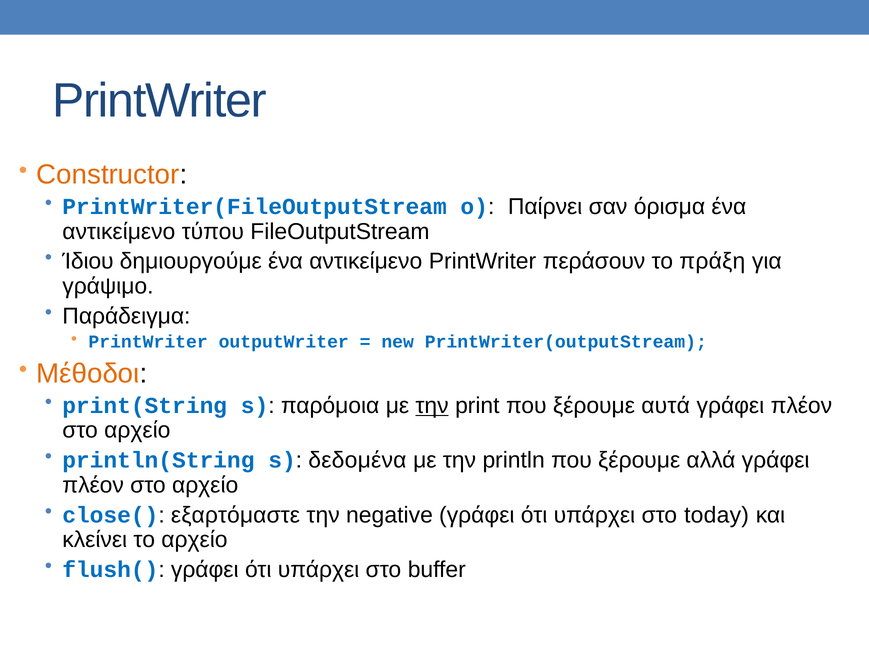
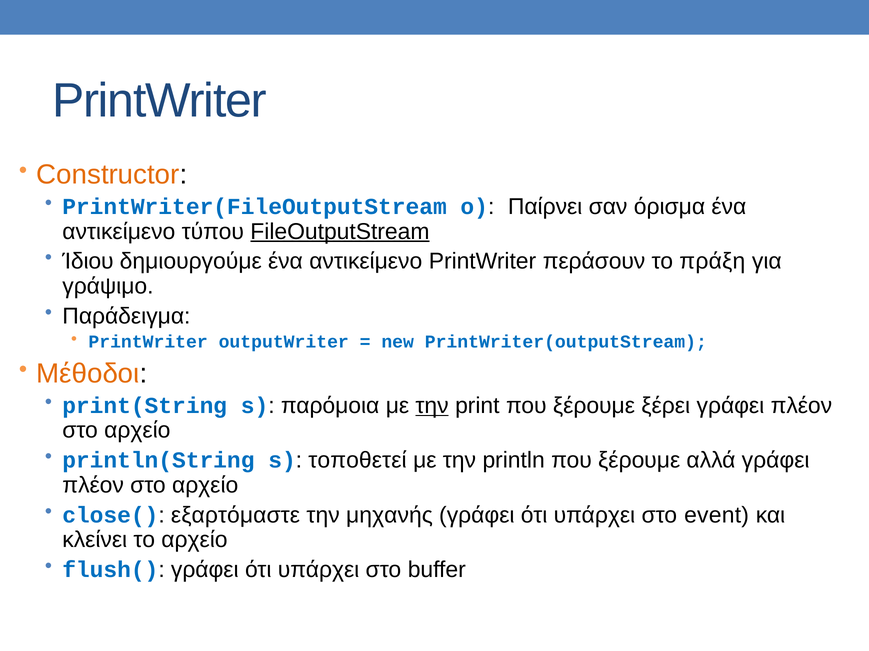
FileOutputStream underline: none -> present
αυτά: αυτά -> ξέρει
δεδομένα: δεδομένα -> τοποθετεί
negative: negative -> μηχανής
today: today -> event
